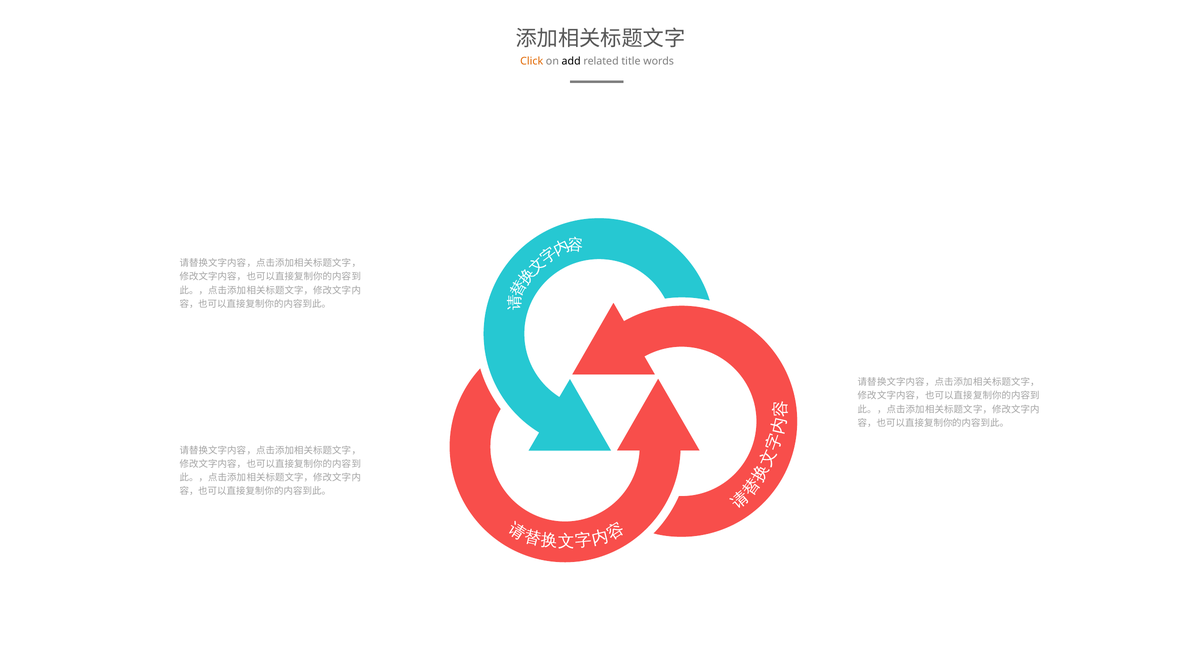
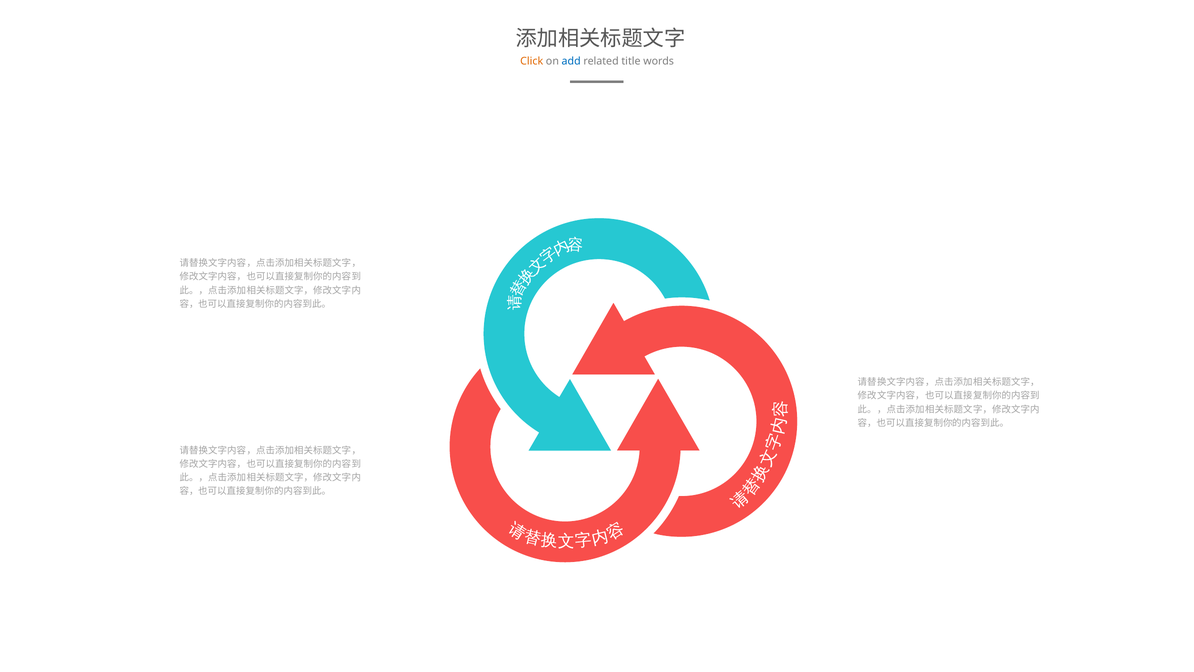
add colour: black -> blue
